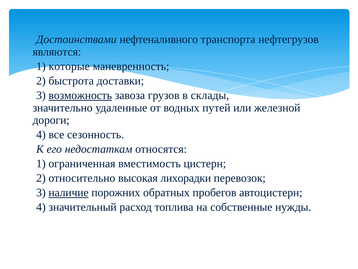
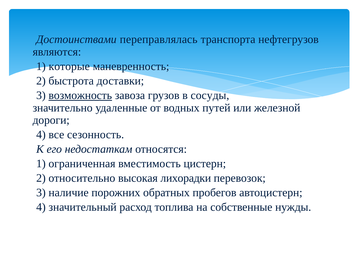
нефтеналивного: нефтеналивного -> переправлялась
склады: склады -> сосуды
наличие underline: present -> none
